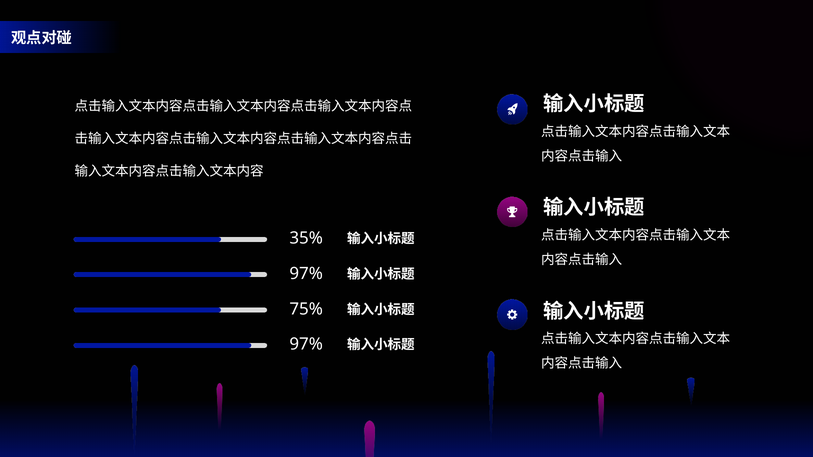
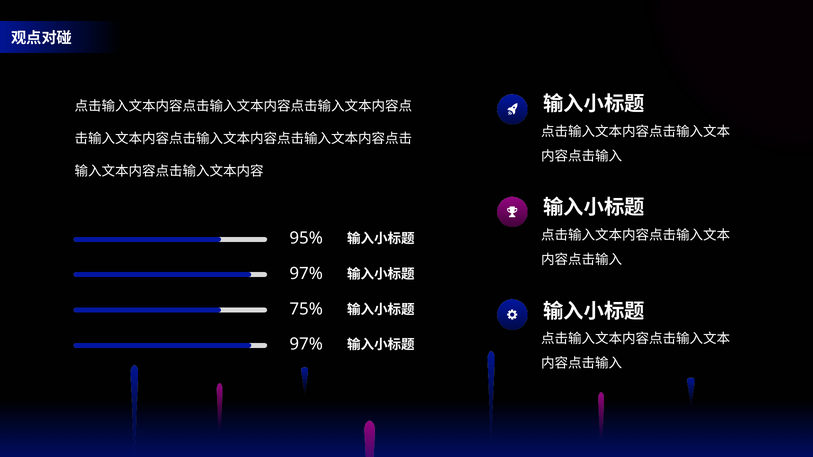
35%: 35% -> 95%
